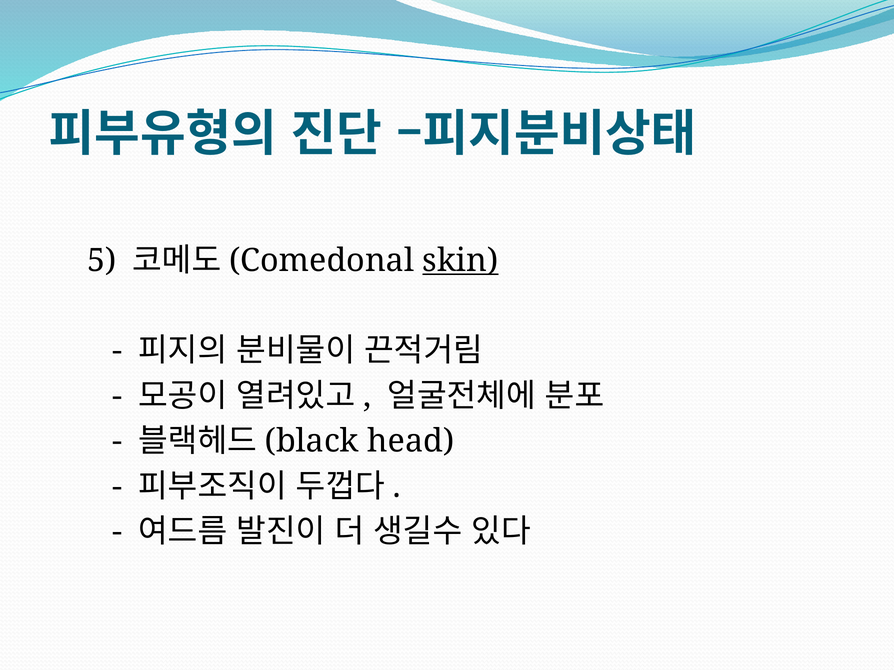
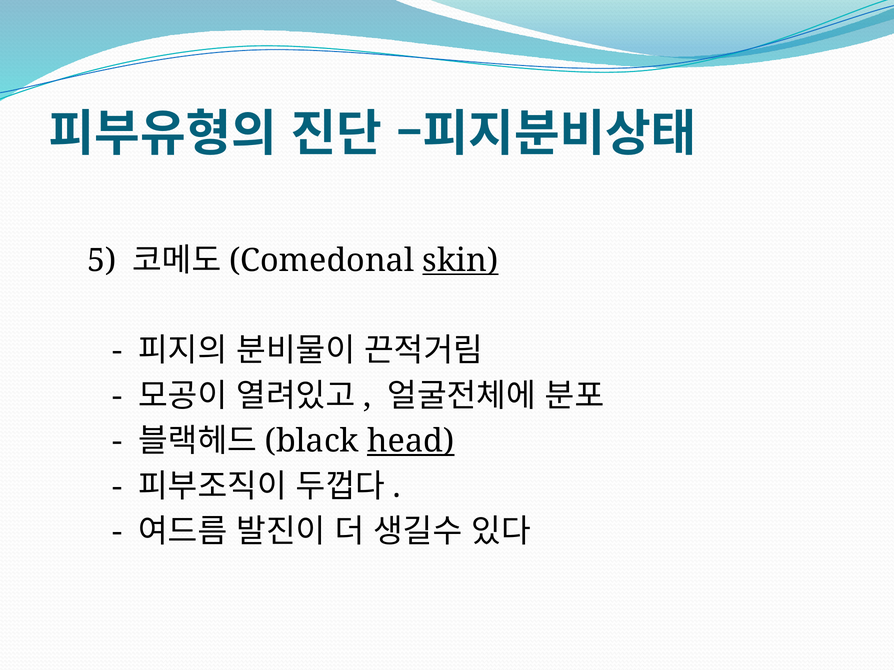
head underline: none -> present
